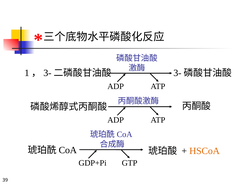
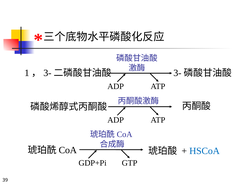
HSCoA colour: orange -> blue
